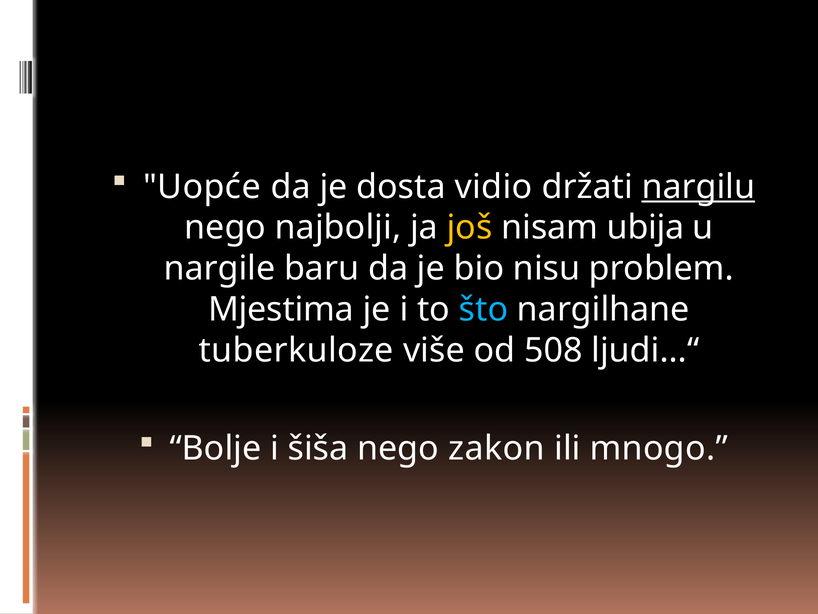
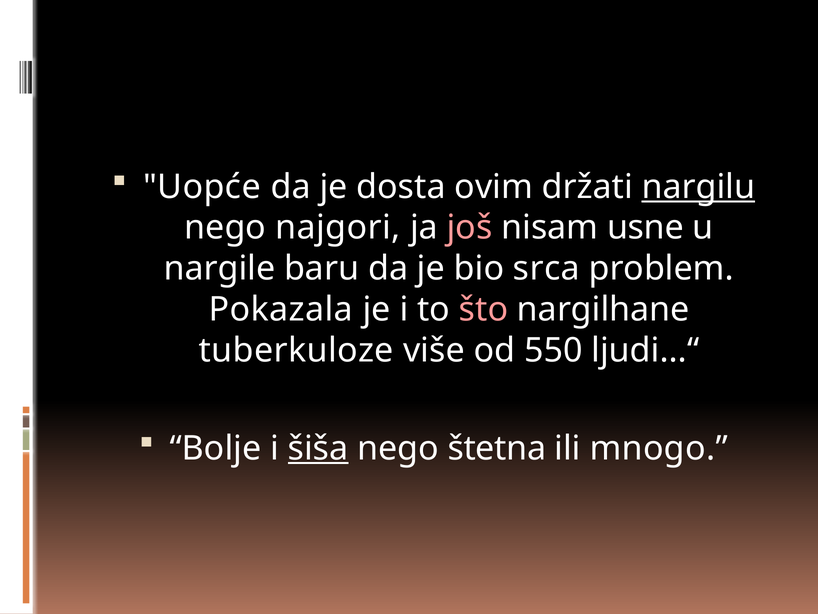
vidio: vidio -> ovim
najbolji: najbolji -> najgori
još colour: yellow -> pink
ubija: ubija -> usne
nisu: nisu -> srca
Mjestima: Mjestima -> Pokazala
što colour: light blue -> pink
508: 508 -> 550
šiša underline: none -> present
zakon: zakon -> štetna
